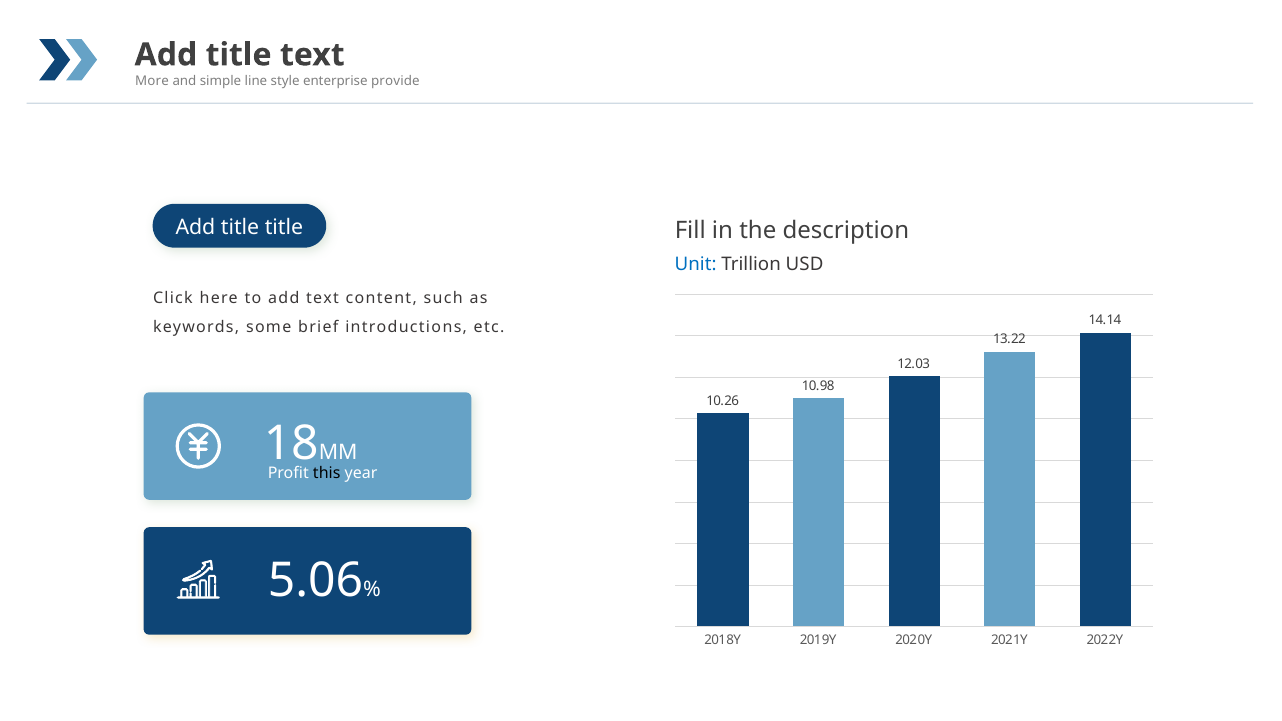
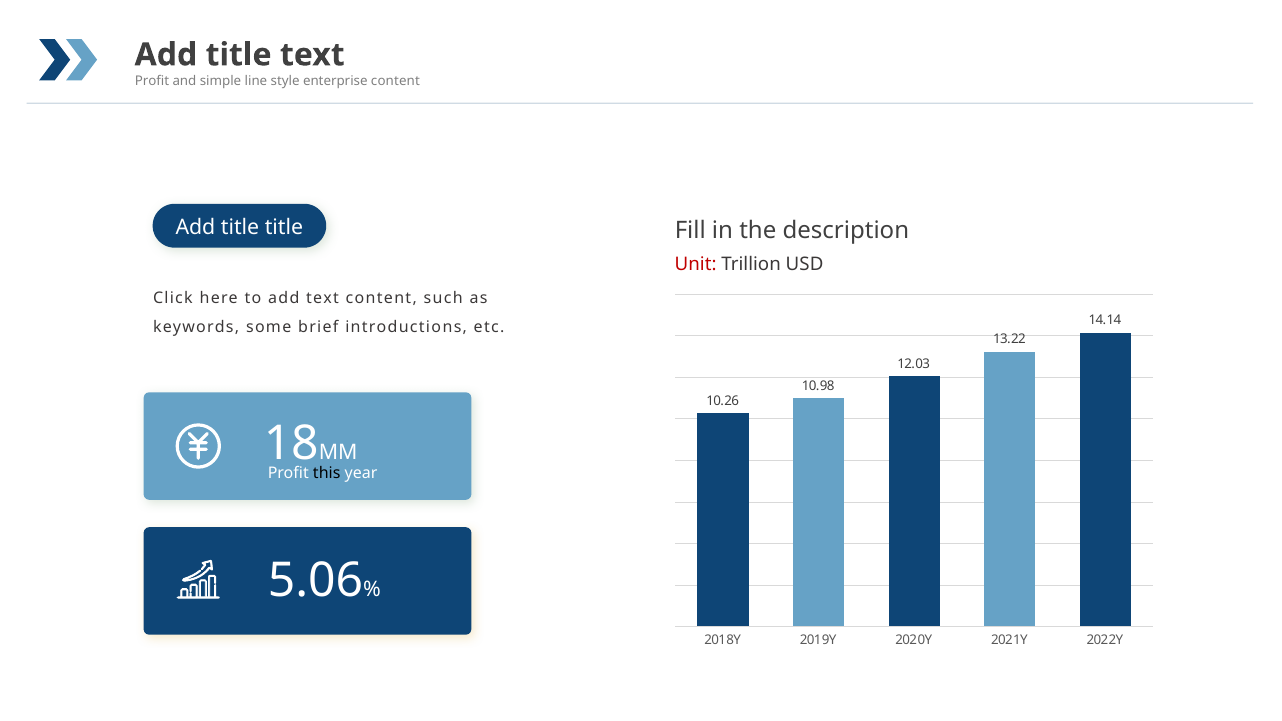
More at (152, 81): More -> Profit
enterprise provide: provide -> content
Unit colour: blue -> red
